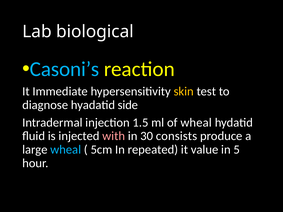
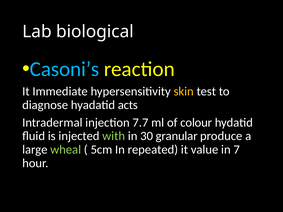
side: side -> acts
1.5: 1.5 -> 7.7
of wheal: wheal -> colour
with colour: pink -> light green
consists: consists -> granular
wheal at (66, 150) colour: light blue -> light green
5: 5 -> 7
